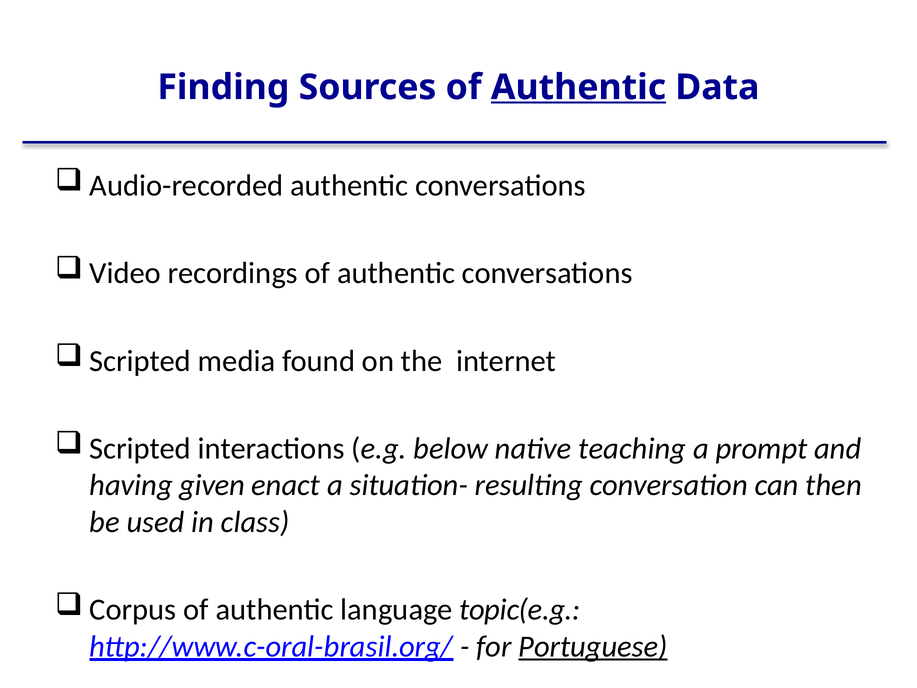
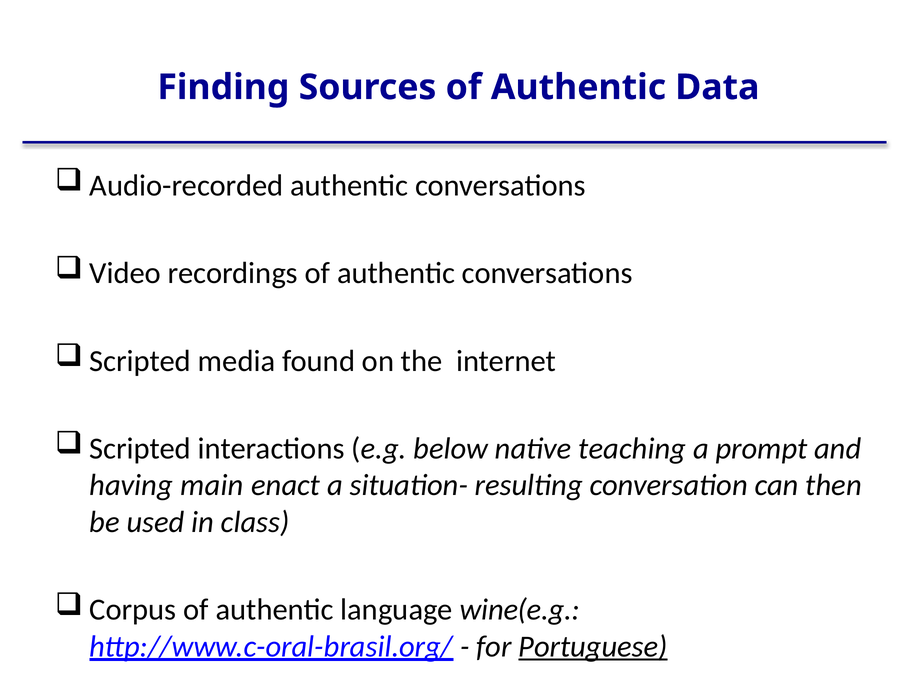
Authentic at (578, 87) underline: present -> none
given: given -> main
topic(e.g: topic(e.g -> wine(e.g
